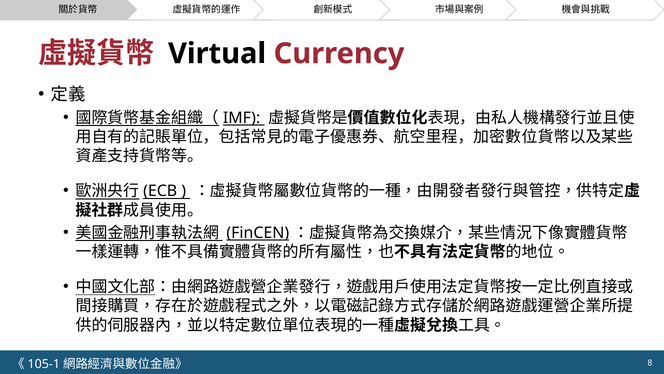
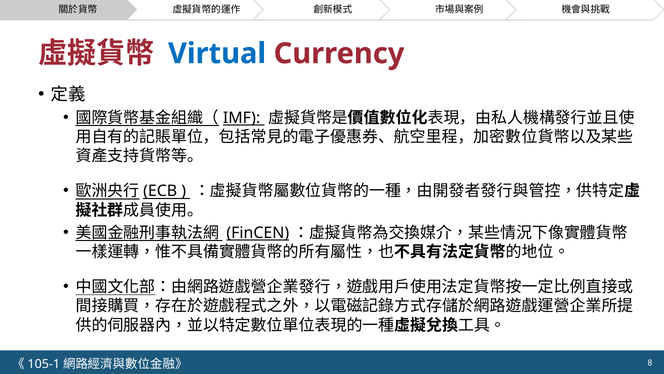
Virtual colour: black -> blue
